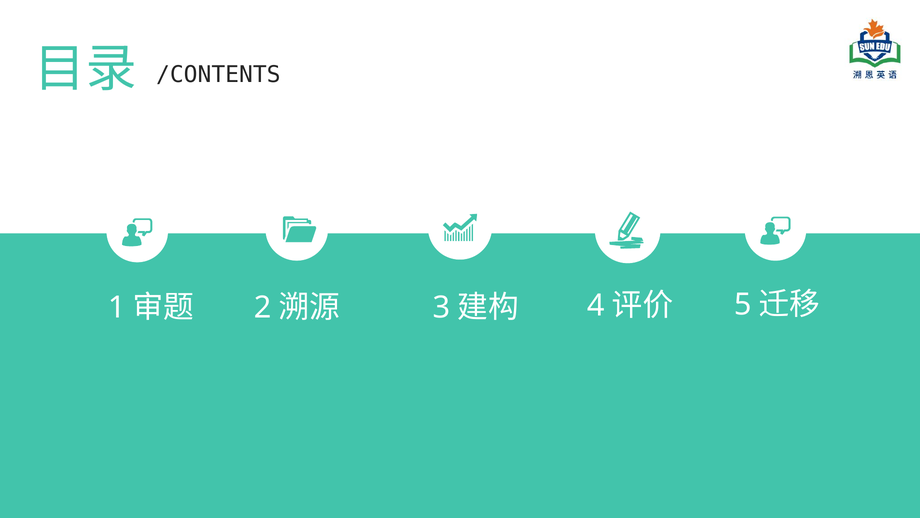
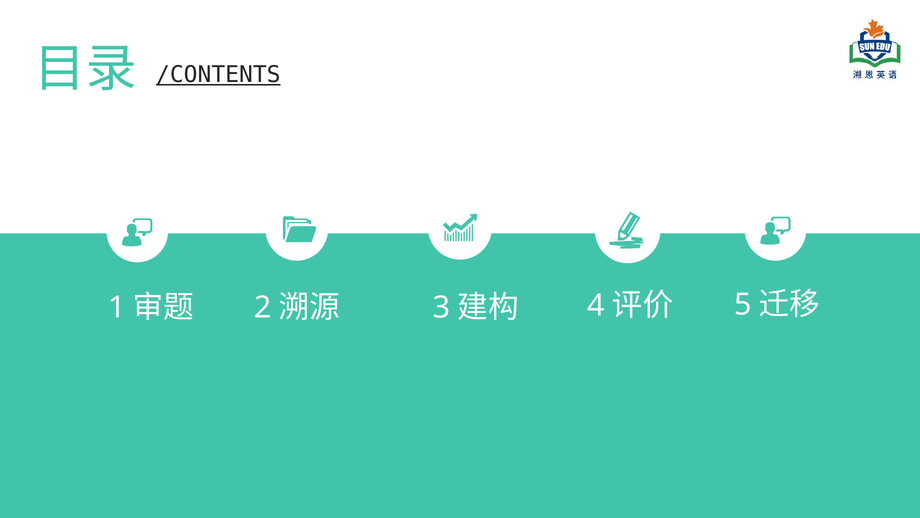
/CONTENTS underline: none -> present
